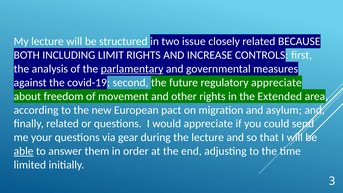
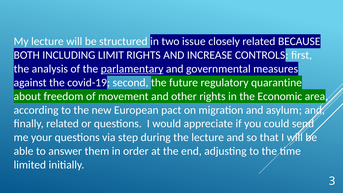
regulatory appreciate: appreciate -> quarantine
Extended: Extended -> Economic
gear: gear -> step
able underline: present -> none
